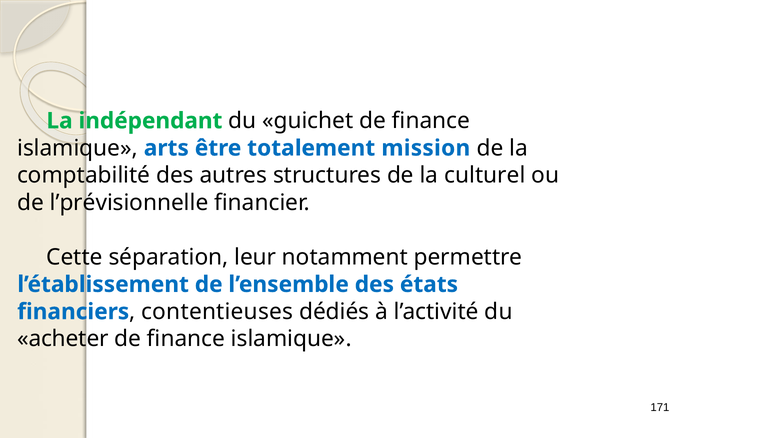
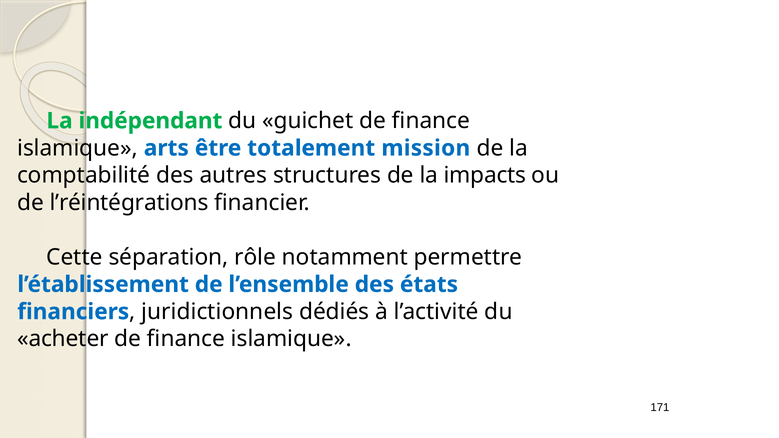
culturel: culturel -> impacts
l’prévisionnelle: l’prévisionnelle -> l’réintégrations
leur: leur -> rôle
contentieuses: contentieuses -> juridictionnels
